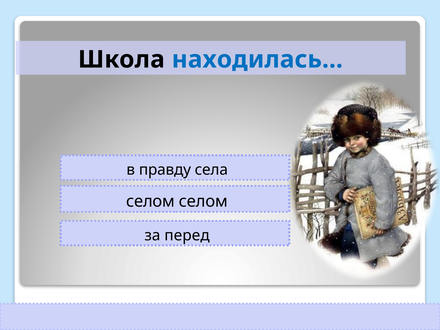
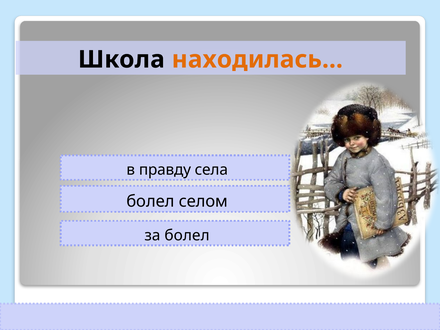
находилась… colour: blue -> orange
селом at (150, 201): селом -> болел
за перед: перед -> болел
